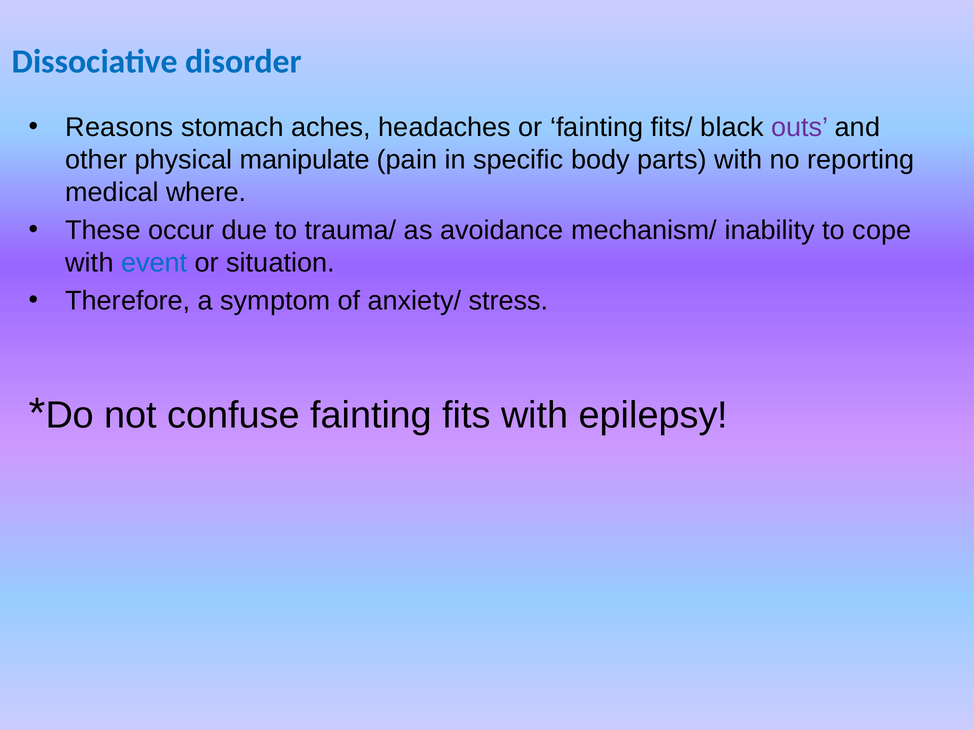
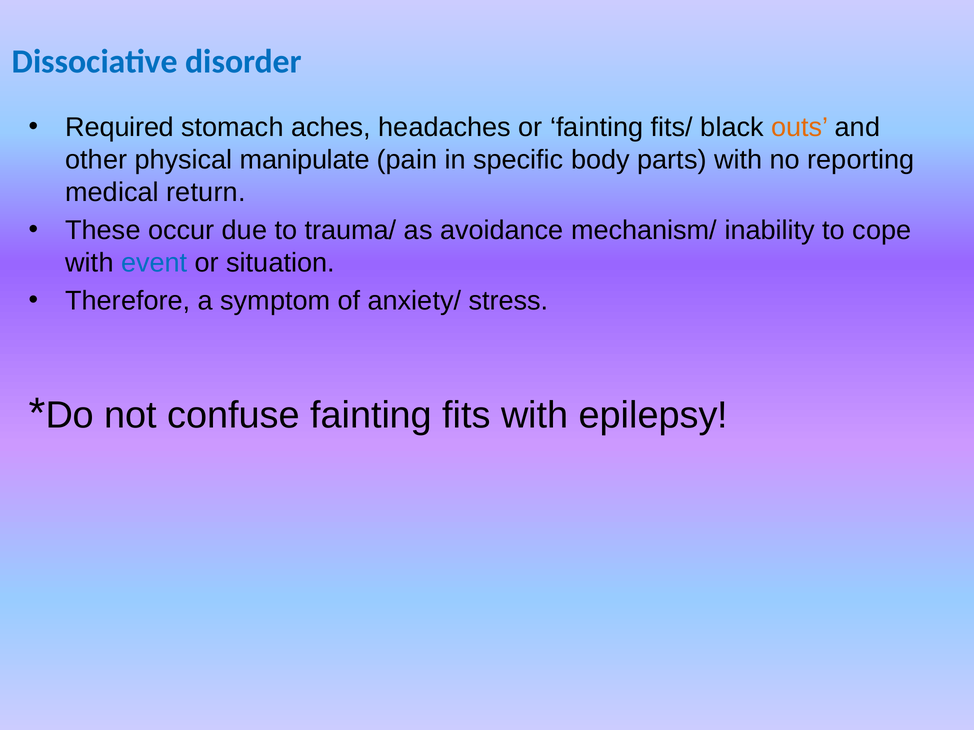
Reasons: Reasons -> Required
outs colour: purple -> orange
where: where -> return
